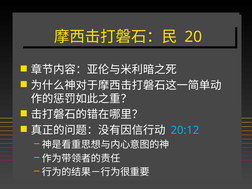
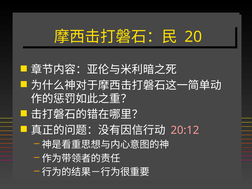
20:12 colour: light blue -> pink
